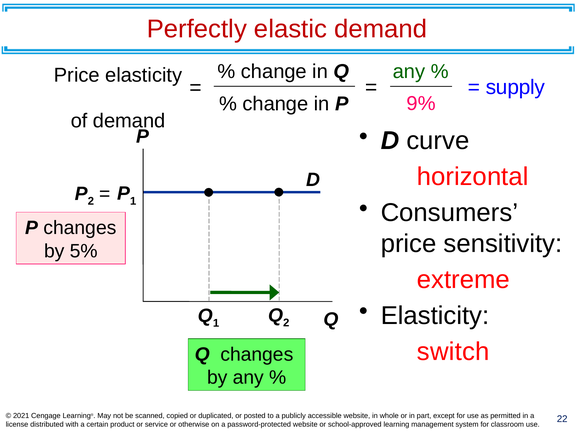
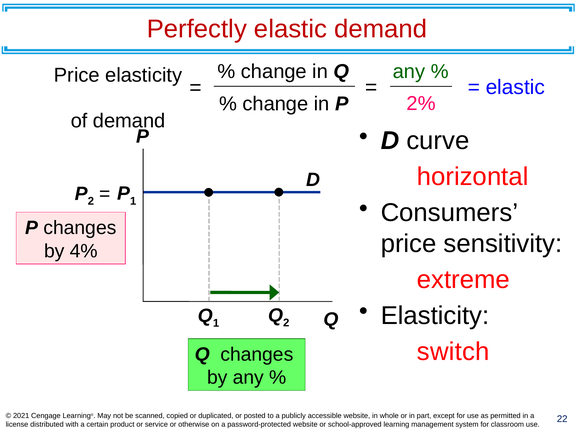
supply at (515, 87): supply -> elastic
9%: 9% -> 2%
5%: 5% -> 4%
